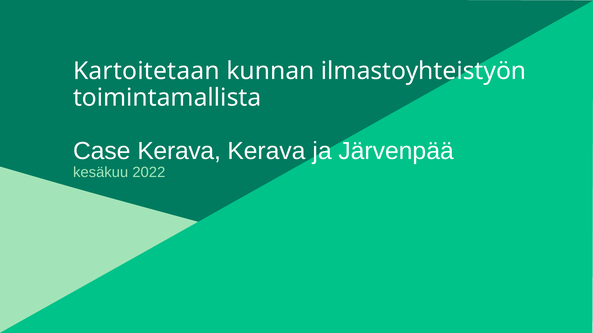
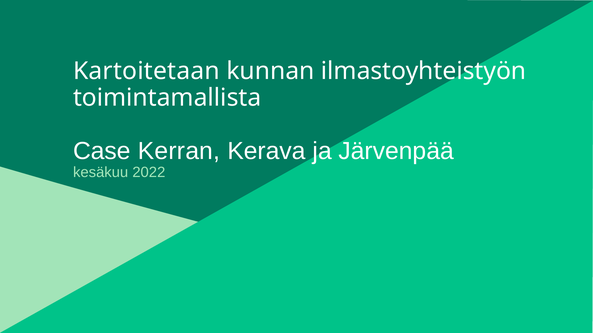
Case Kerava: Kerava -> Kerran
